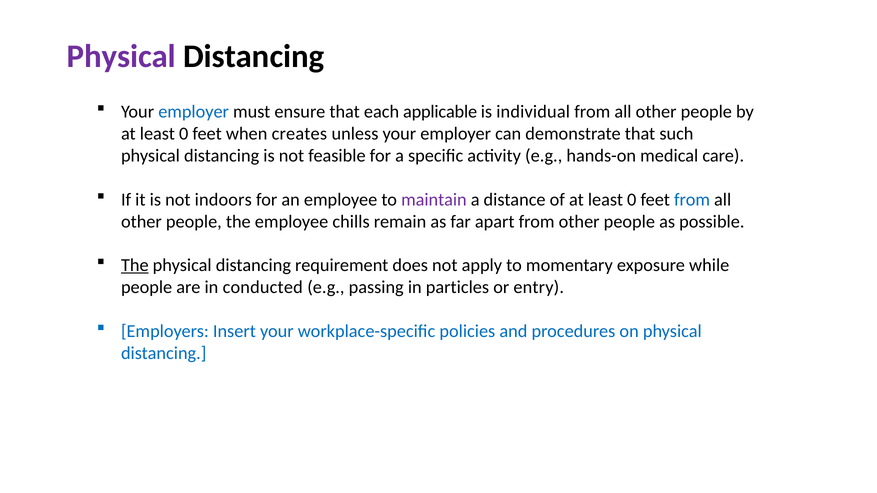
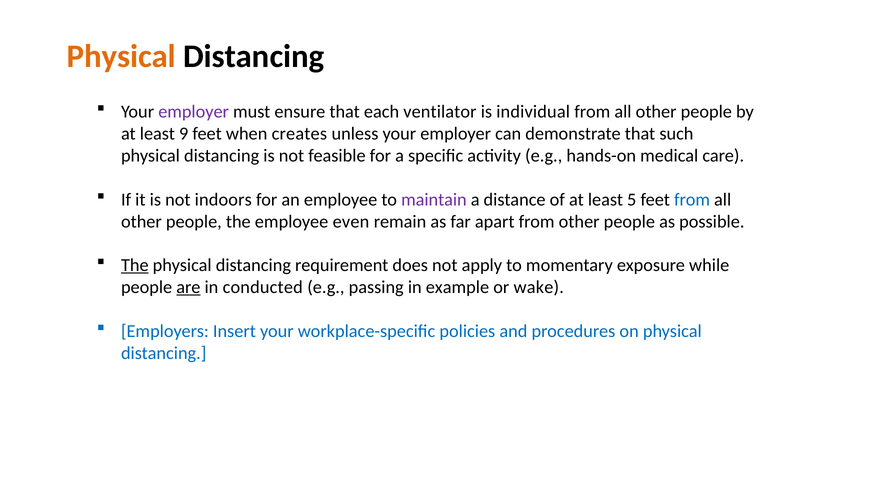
Physical at (121, 56) colour: purple -> orange
employer at (194, 112) colour: blue -> purple
applicable: applicable -> ventilator
0 at (184, 134): 0 -> 9
of at least 0: 0 -> 5
chills: chills -> even
are underline: none -> present
particles: particles -> example
entry: entry -> wake
